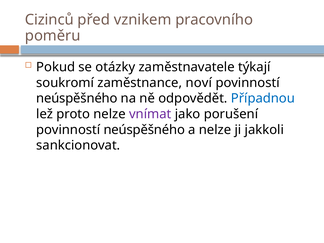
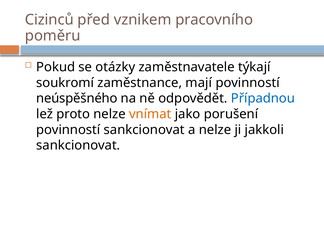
noví: noví -> mají
vnímat colour: purple -> orange
neúspěšného at (144, 130): neúspěšného -> sankcionovat
